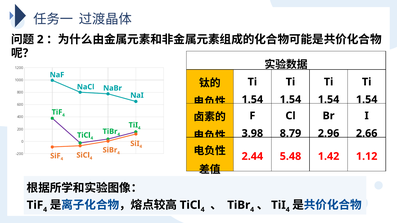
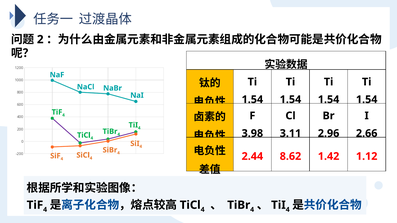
8.79: 8.79 -> 3.11
5.48: 5.48 -> 8.62
